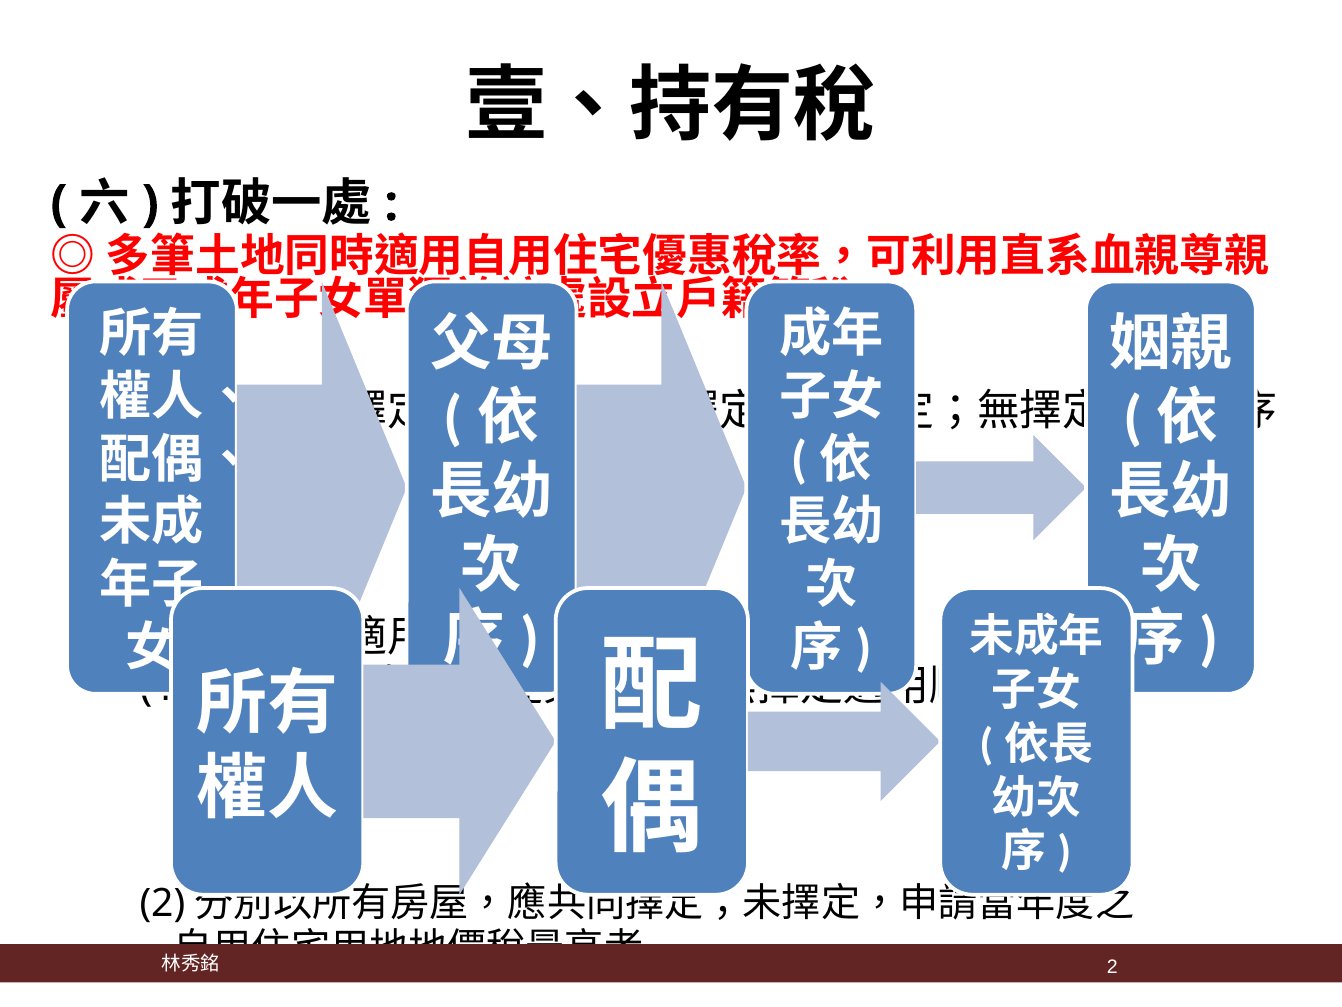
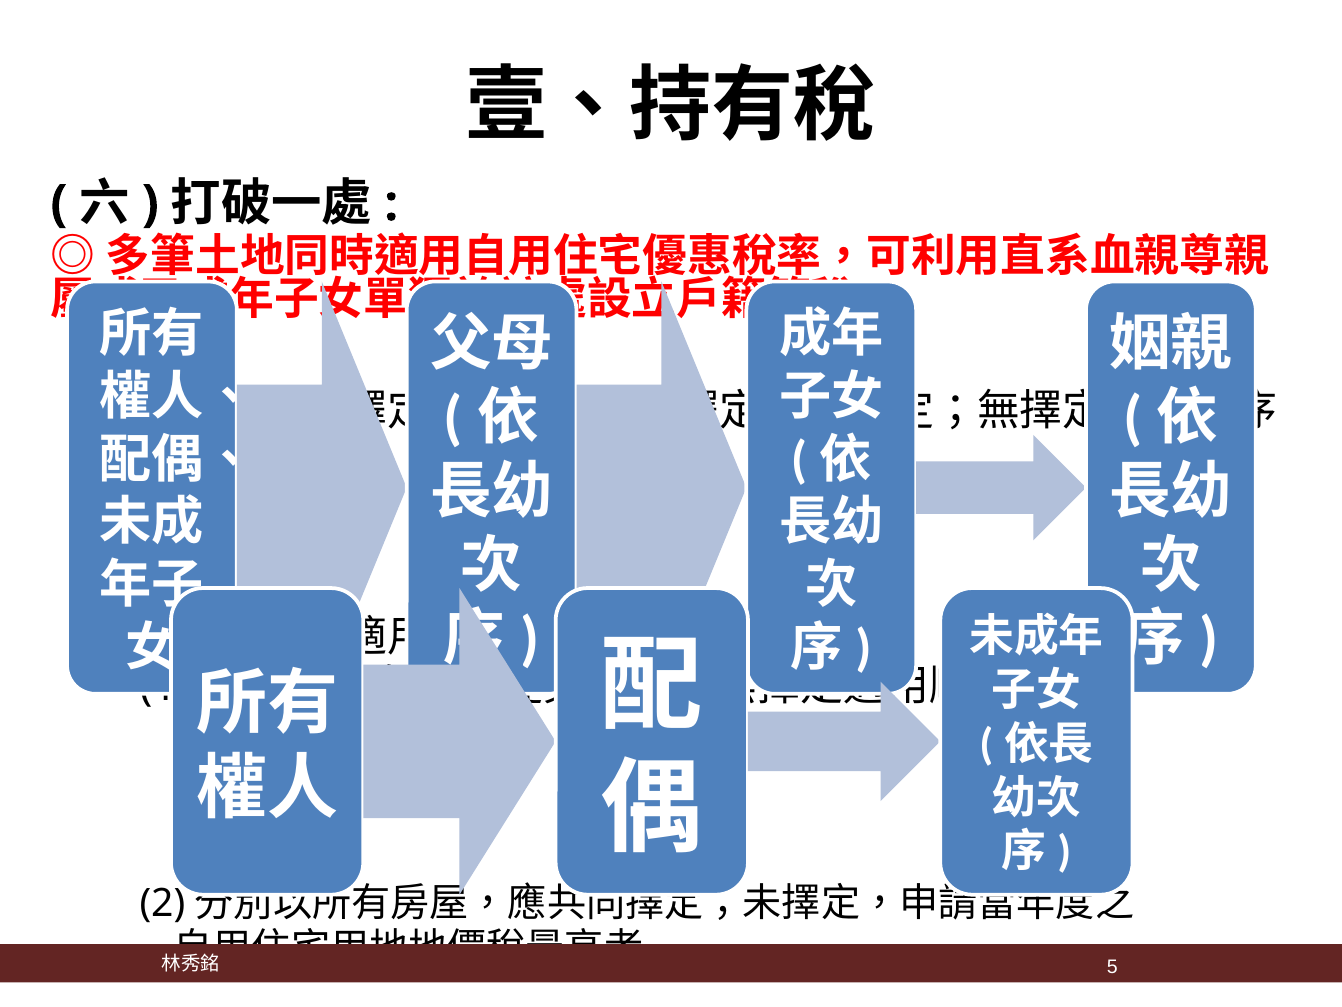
2 at (1112, 967): 2 -> 5
